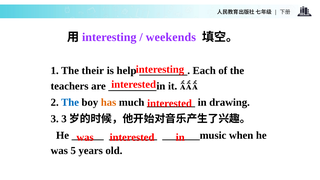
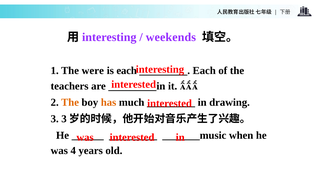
their: their -> were
is help: help -> each
The at (70, 102) colour: blue -> orange
5: 5 -> 4
